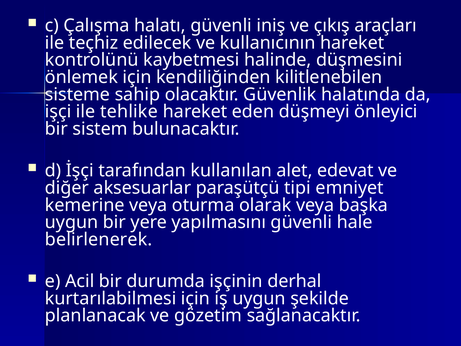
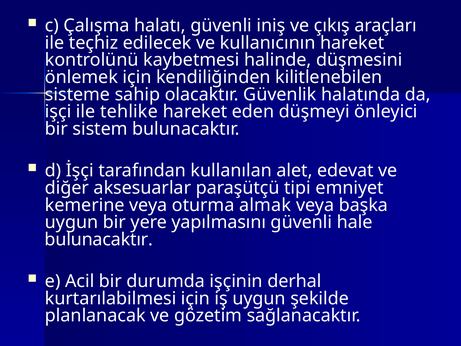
olarak: olarak -> almak
belirlenerek at (99, 239): belirlenerek -> bulunacaktır
